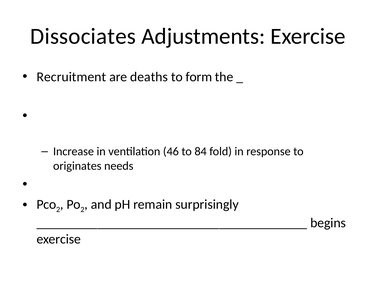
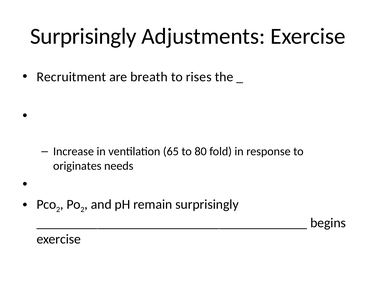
Dissociates at (83, 36): Dissociates -> Surprisingly
deaths: deaths -> breath
form: form -> rises
46: 46 -> 65
84: 84 -> 80
